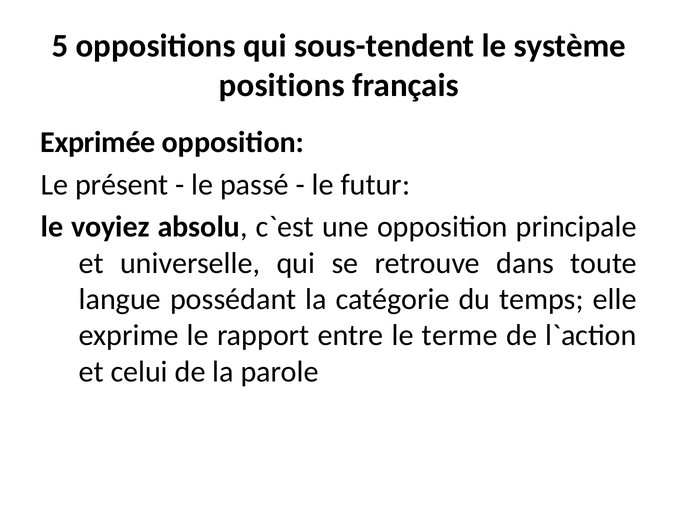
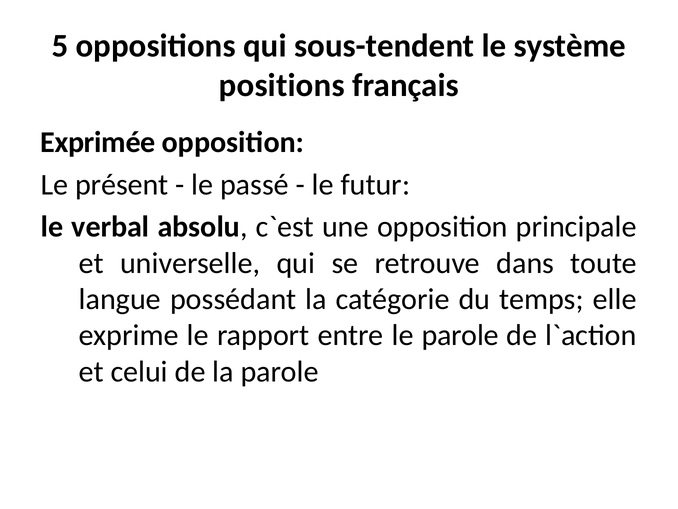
voyiez: voyiez -> verbal
le terme: terme -> parole
